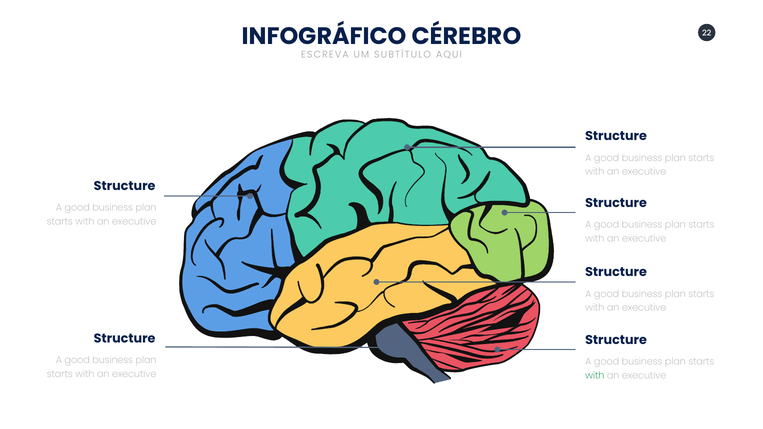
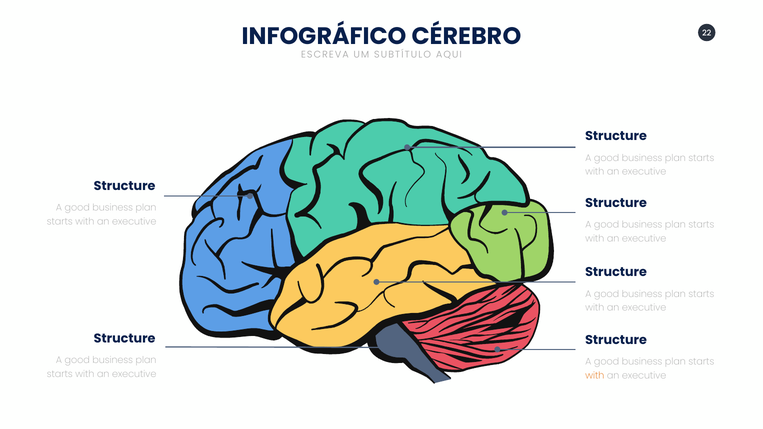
with at (595, 376) colour: green -> orange
